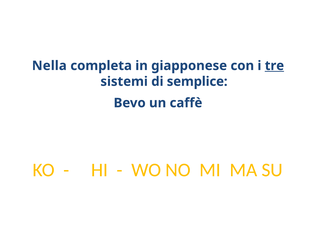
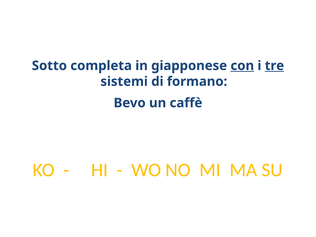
Nella: Nella -> Sotto
con underline: none -> present
semplice: semplice -> formano
